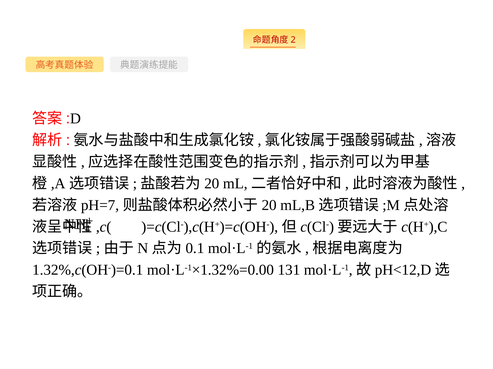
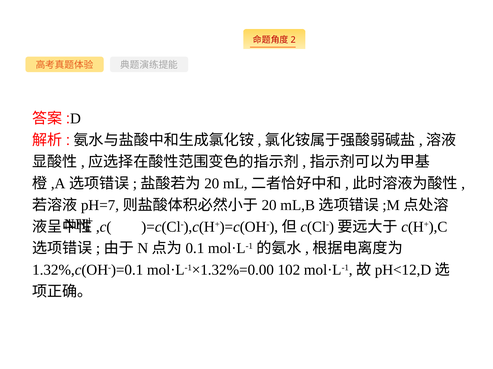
131: 131 -> 102
